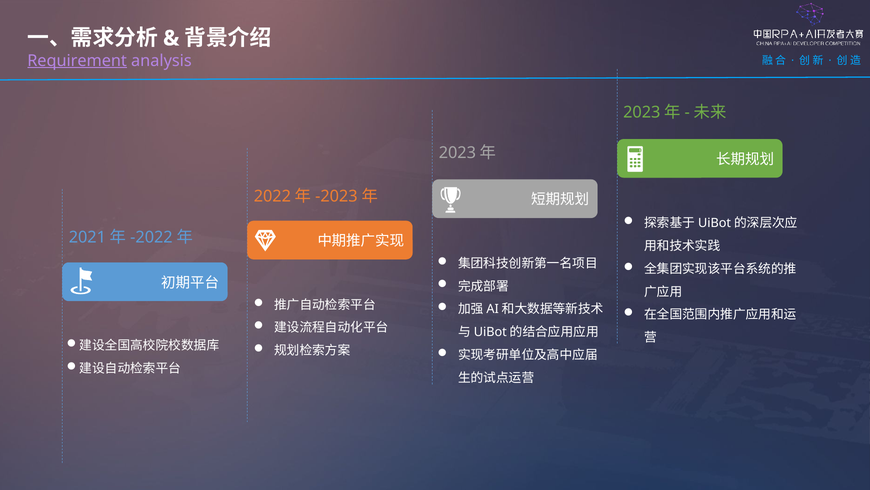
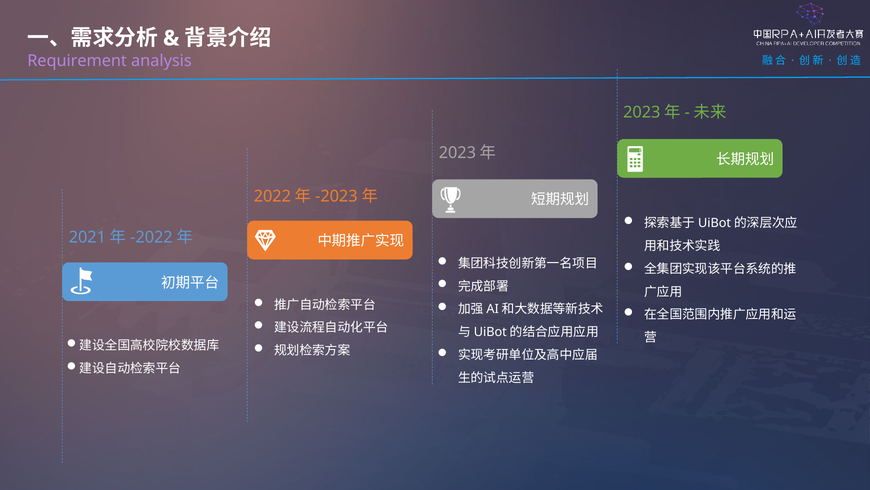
Requirement underline: present -> none
